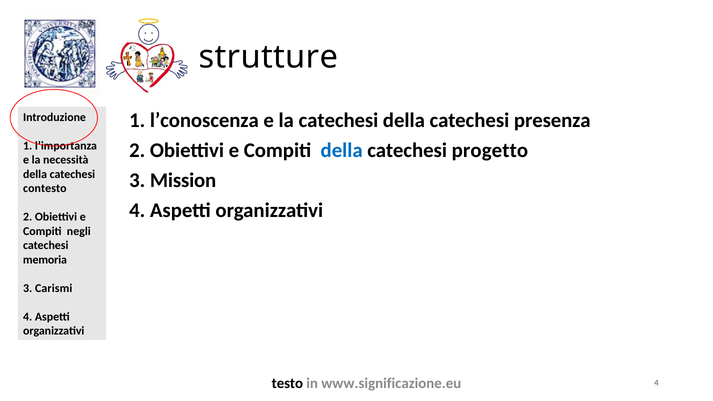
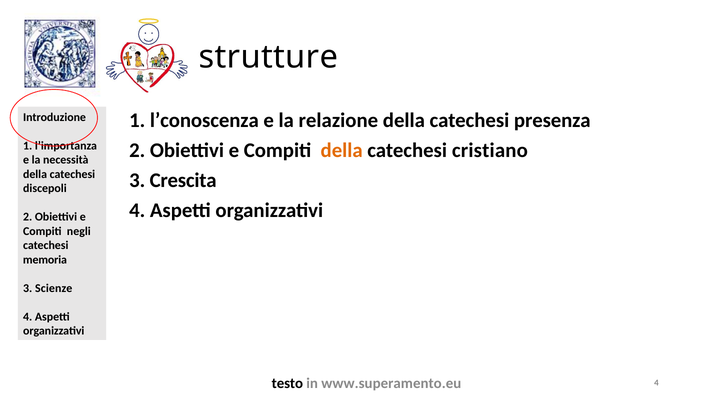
la catechesi: catechesi -> relazione
della at (342, 150) colour: blue -> orange
progetto: progetto -> cristiano
Mission: Mission -> Crescita
contesto: contesto -> discepoli
Carismi: Carismi -> Scienze
www.significazione.eu: www.significazione.eu -> www.superamento.eu
